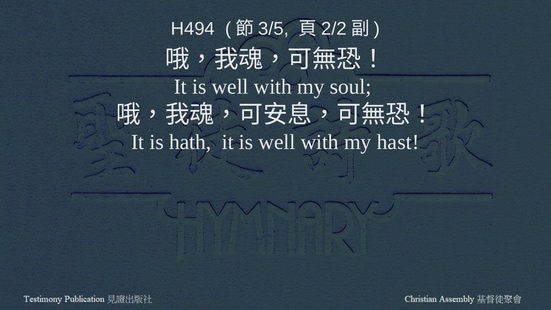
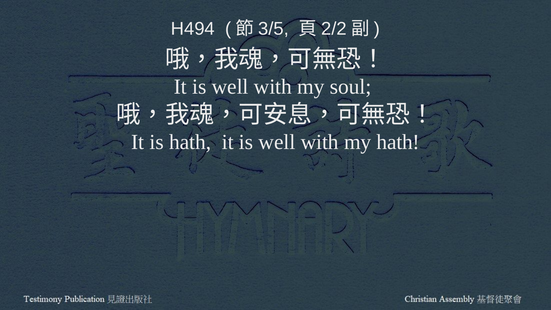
my hast: hast -> hath
